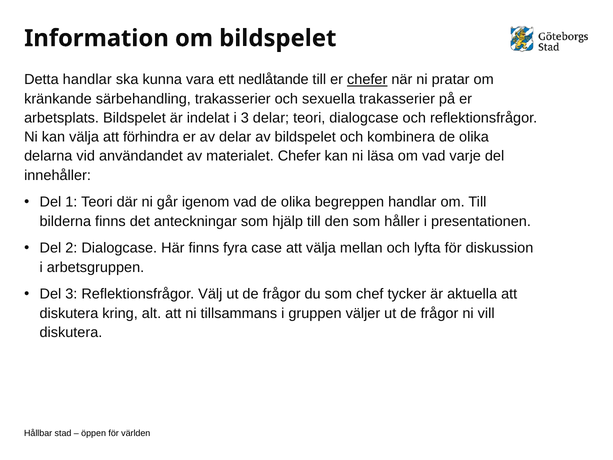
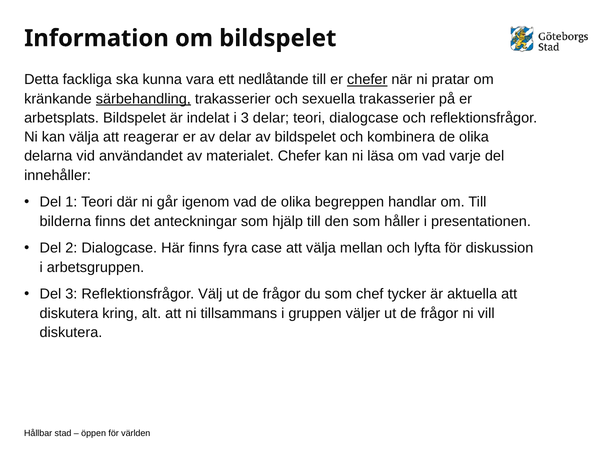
Detta handlar: handlar -> fackliga
särbehandling underline: none -> present
förhindra: förhindra -> reagerar
